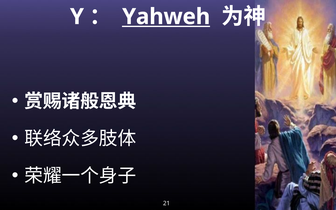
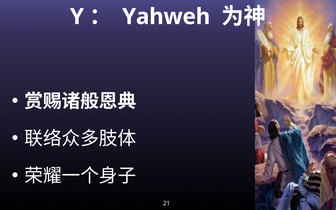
Yahweh underline: present -> none
